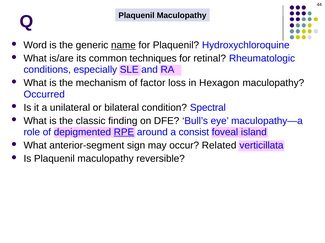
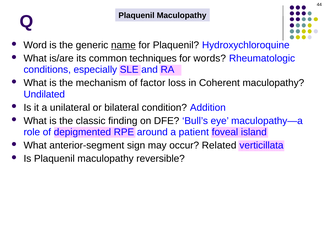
retinal: retinal -> words
Hexagon: Hexagon -> Coherent
Occurred: Occurred -> Undilated
Spectral: Spectral -> Addition
RPE underline: present -> none
consist: consist -> patient
